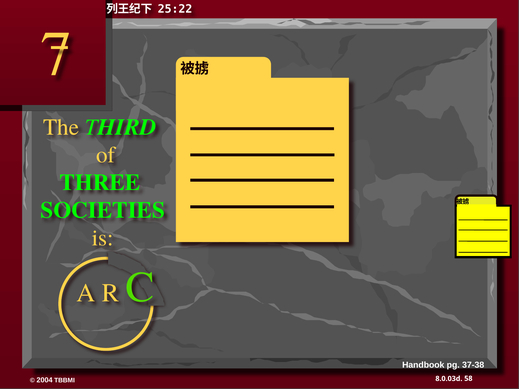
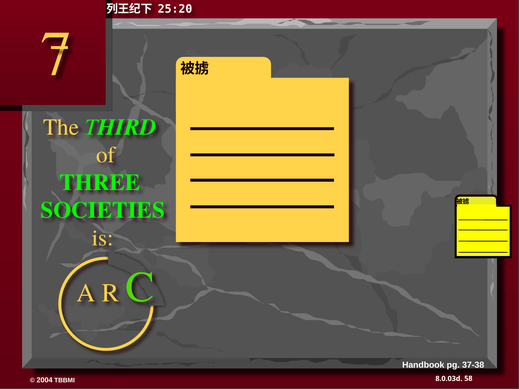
25:22: 25:22 -> 25:20
